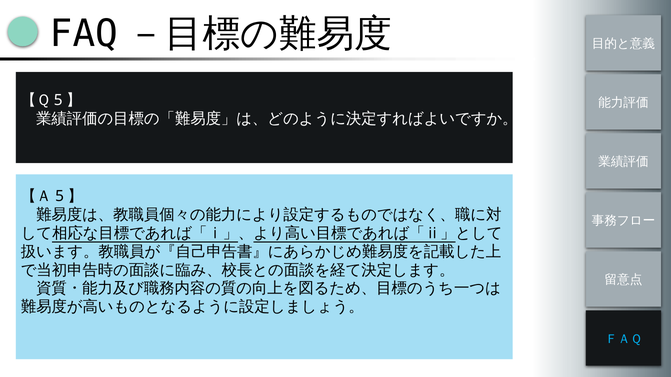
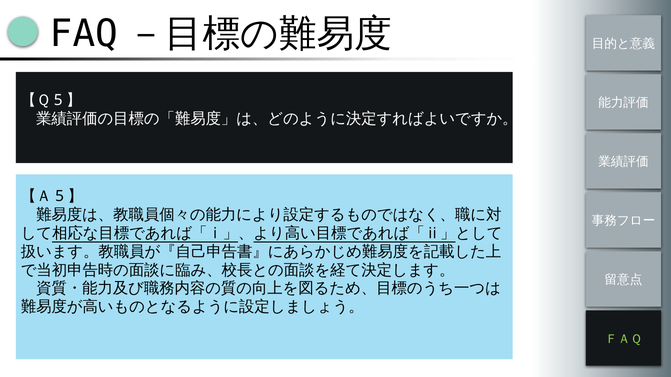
ＦＡＱ colour: light blue -> light green
